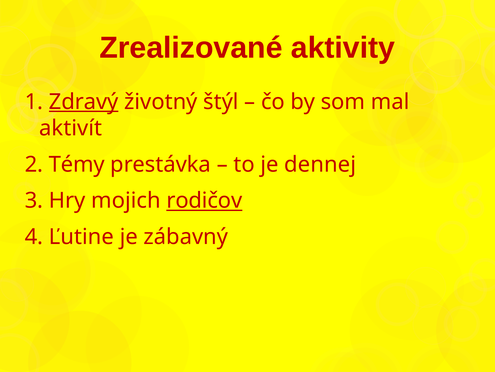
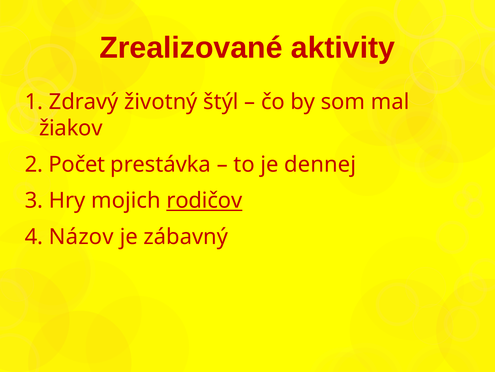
Zdravý underline: present -> none
aktivít: aktivít -> žiakov
Témy: Témy -> Počet
Ľutine: Ľutine -> Názov
